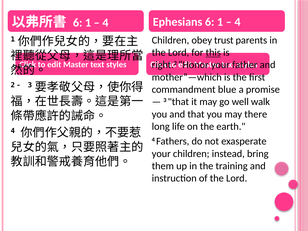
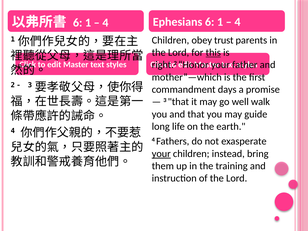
blue: blue -> days
there: there -> guide
your at (161, 154) underline: none -> present
